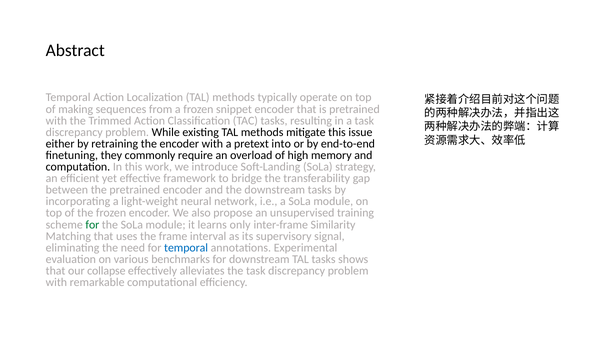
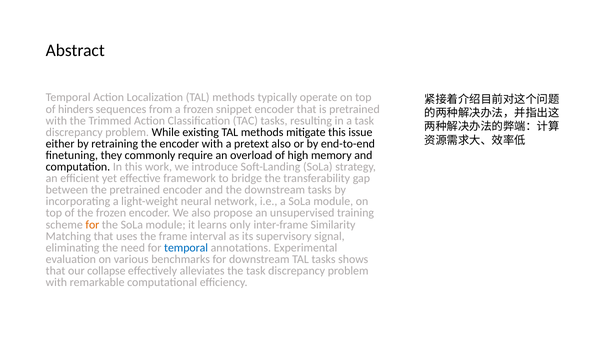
making: making -> hinders
pretext into: into -> also
for at (92, 224) colour: green -> orange
